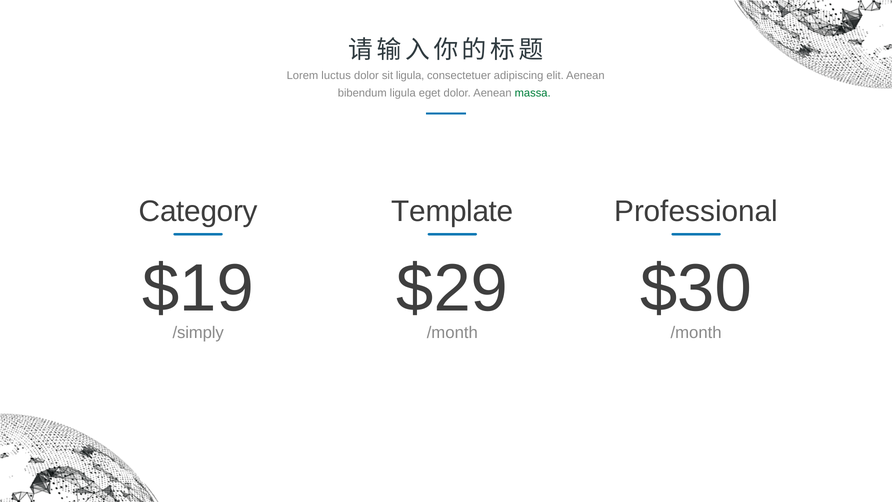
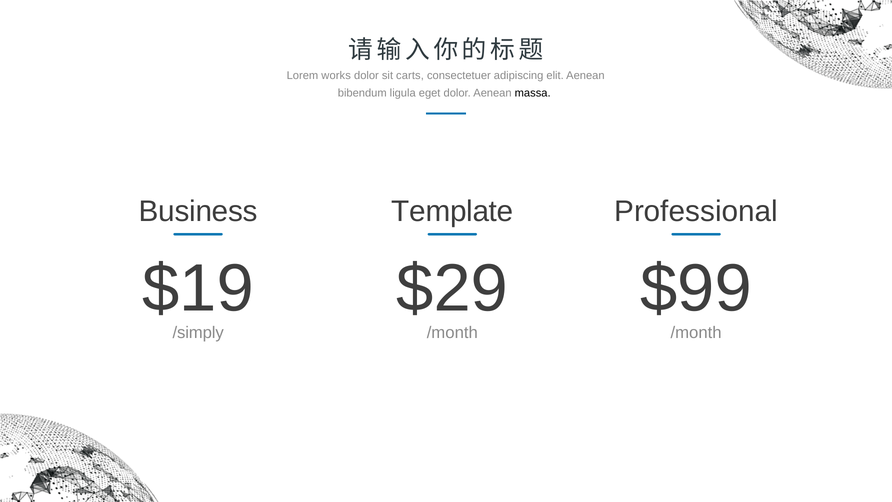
luctus: luctus -> works
sit ligula: ligula -> carts
massa colour: green -> black
Category: Category -> Business
$30: $30 -> $99
